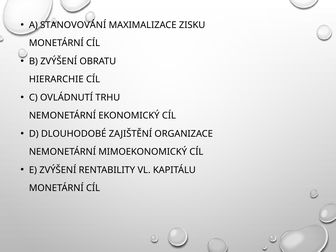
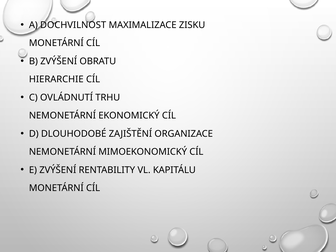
STANOVOVÁNÍ: STANOVOVÁNÍ -> DOCHVILNOST
